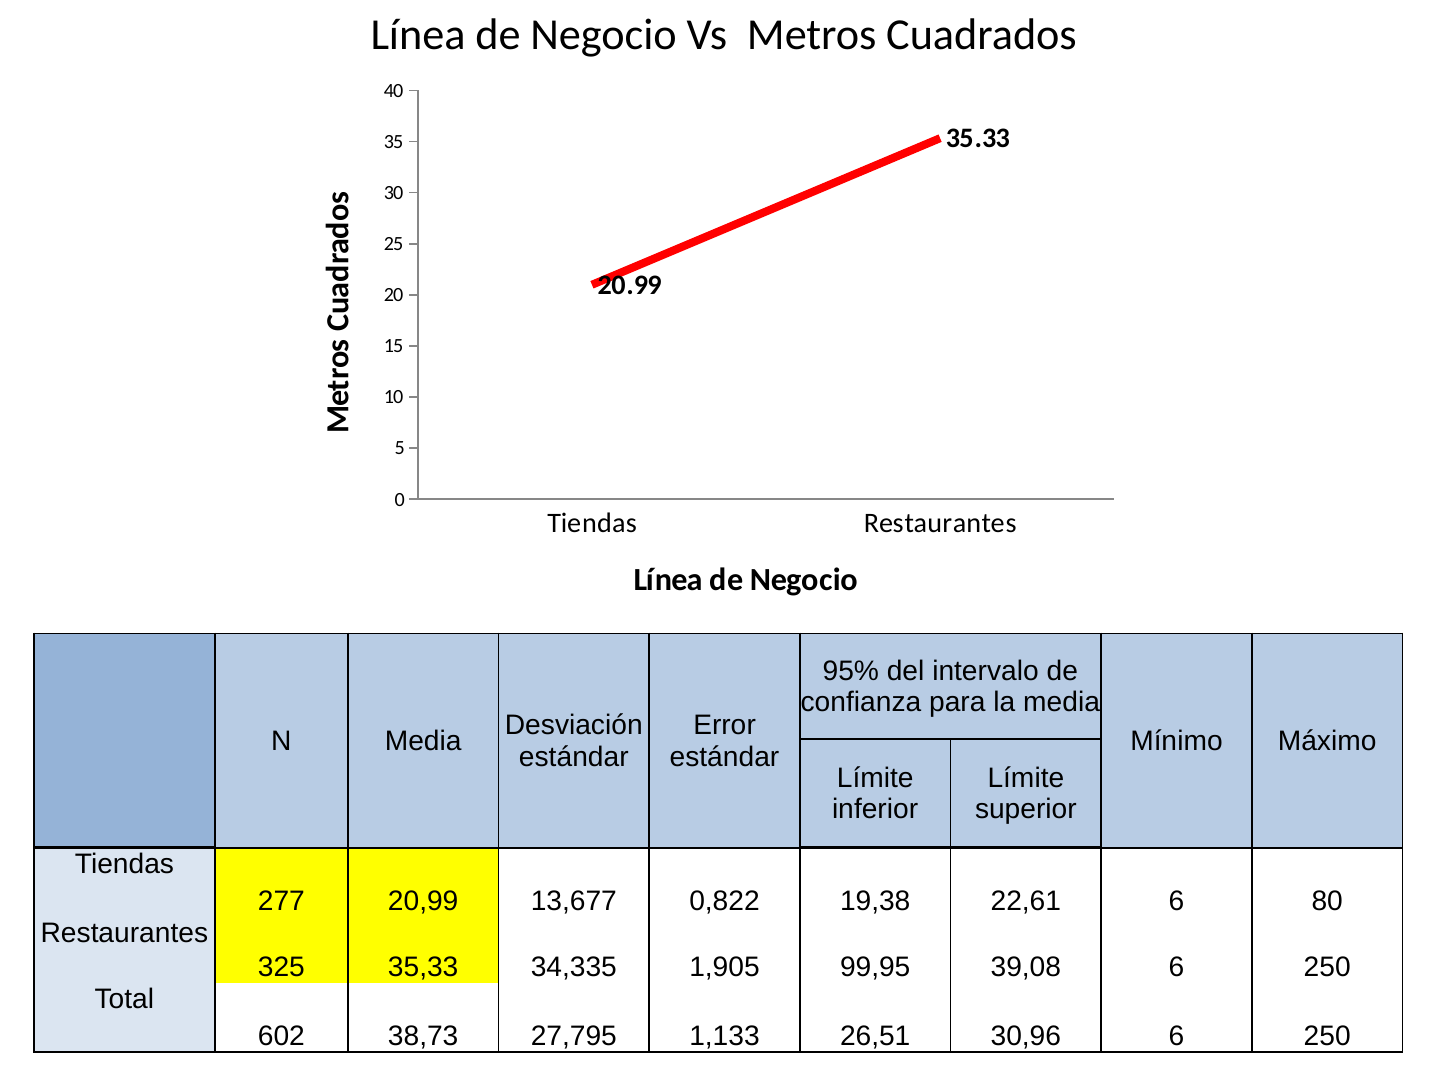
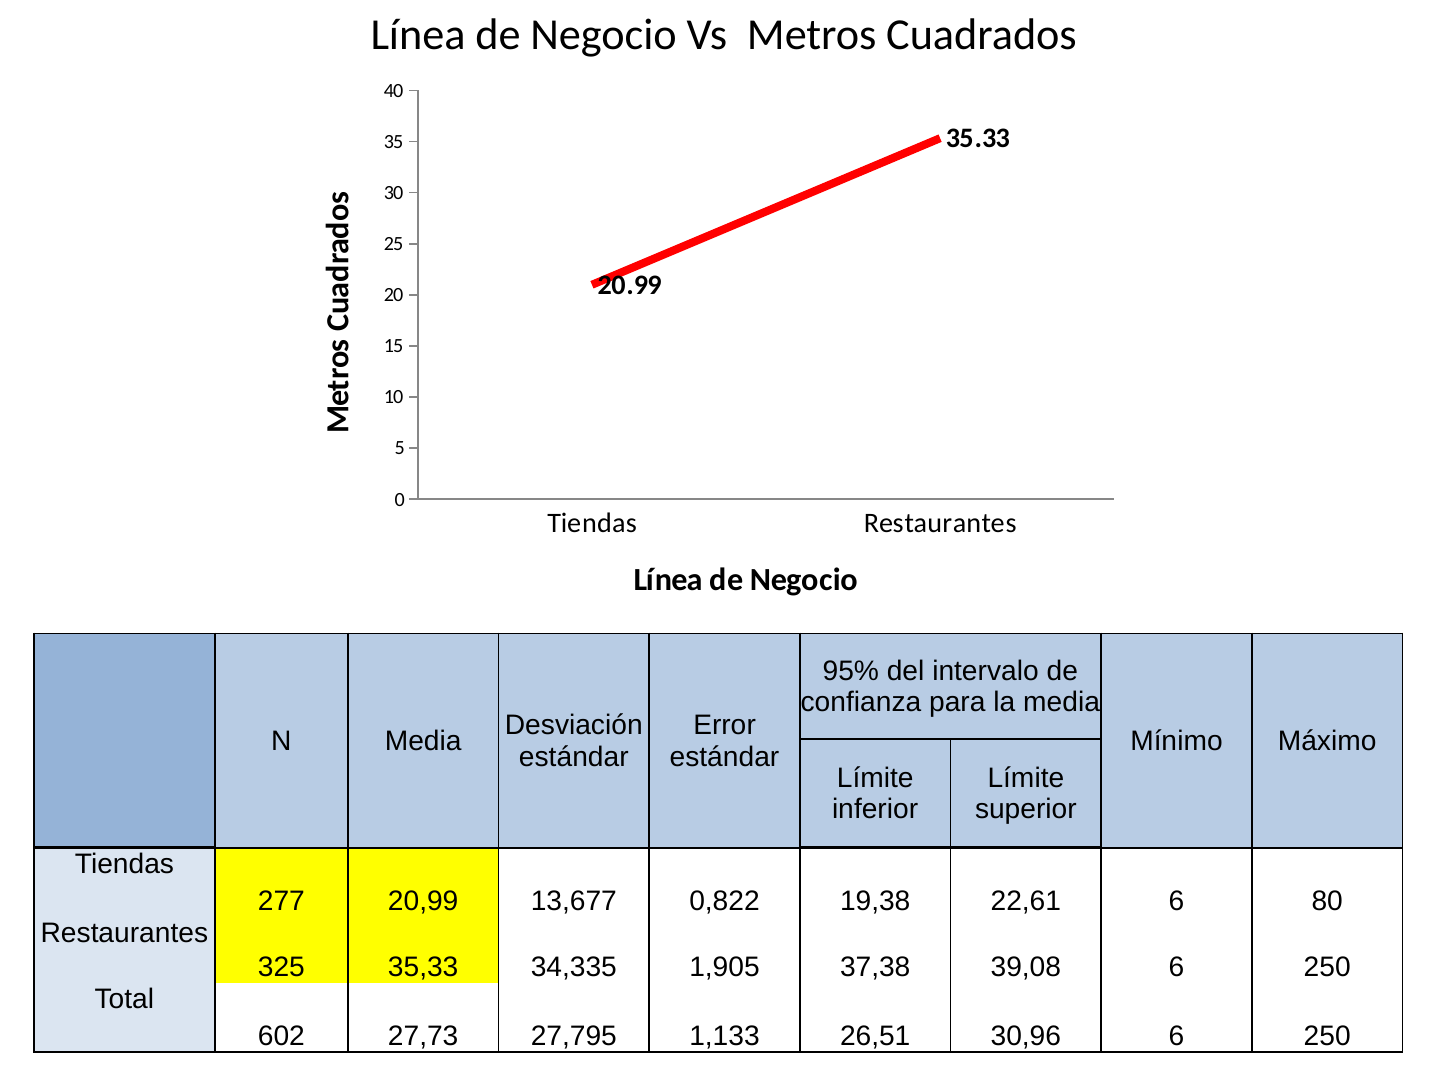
99,95: 99,95 -> 37,38
38,73: 38,73 -> 27,73
